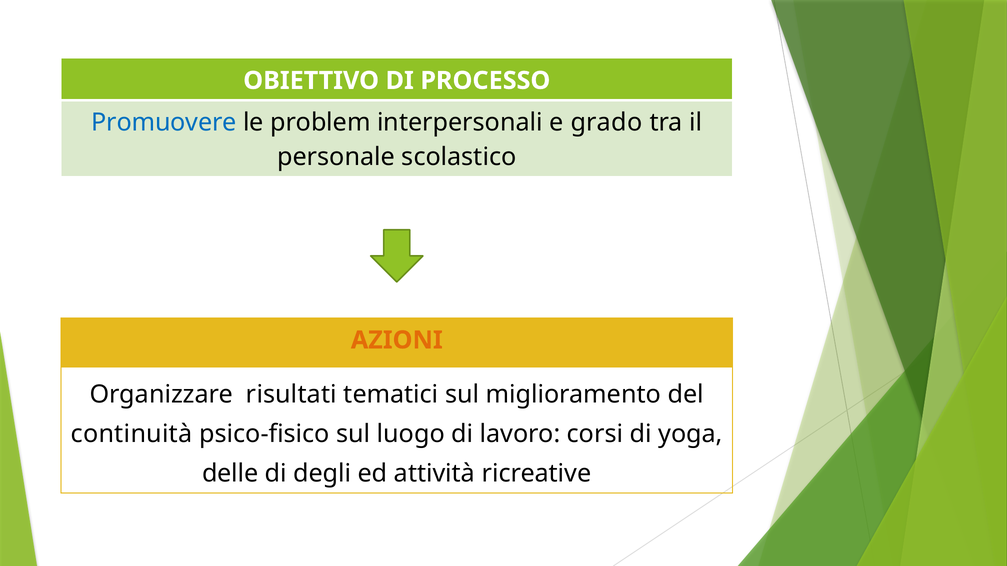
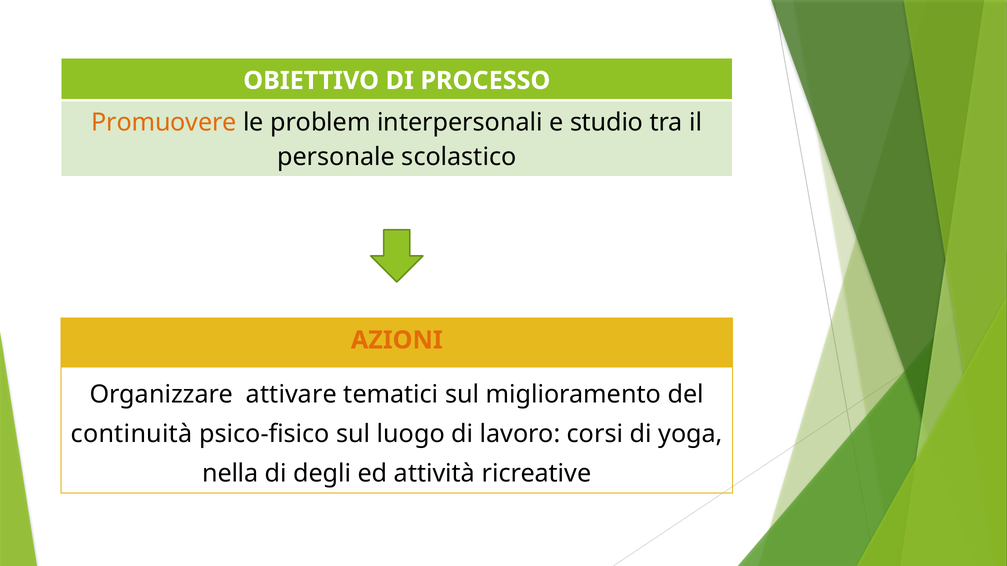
Promuovere colour: blue -> orange
grado: grado -> studio
risultati: risultati -> attivare
delle: delle -> nella
